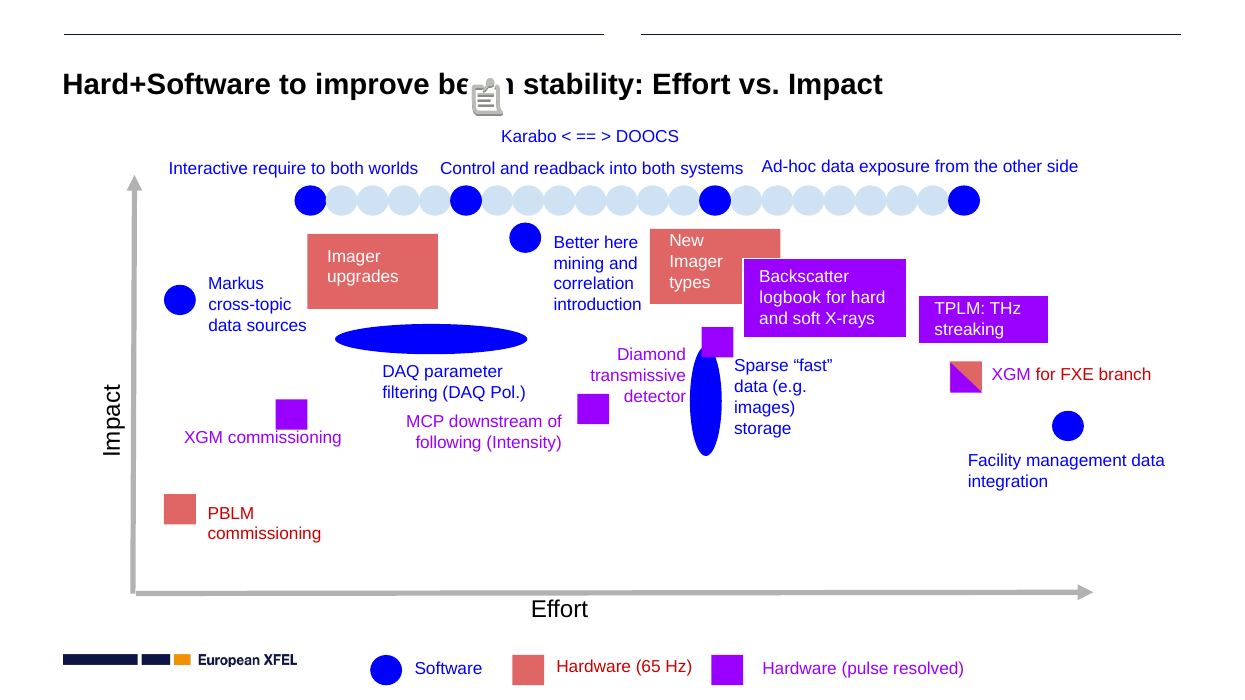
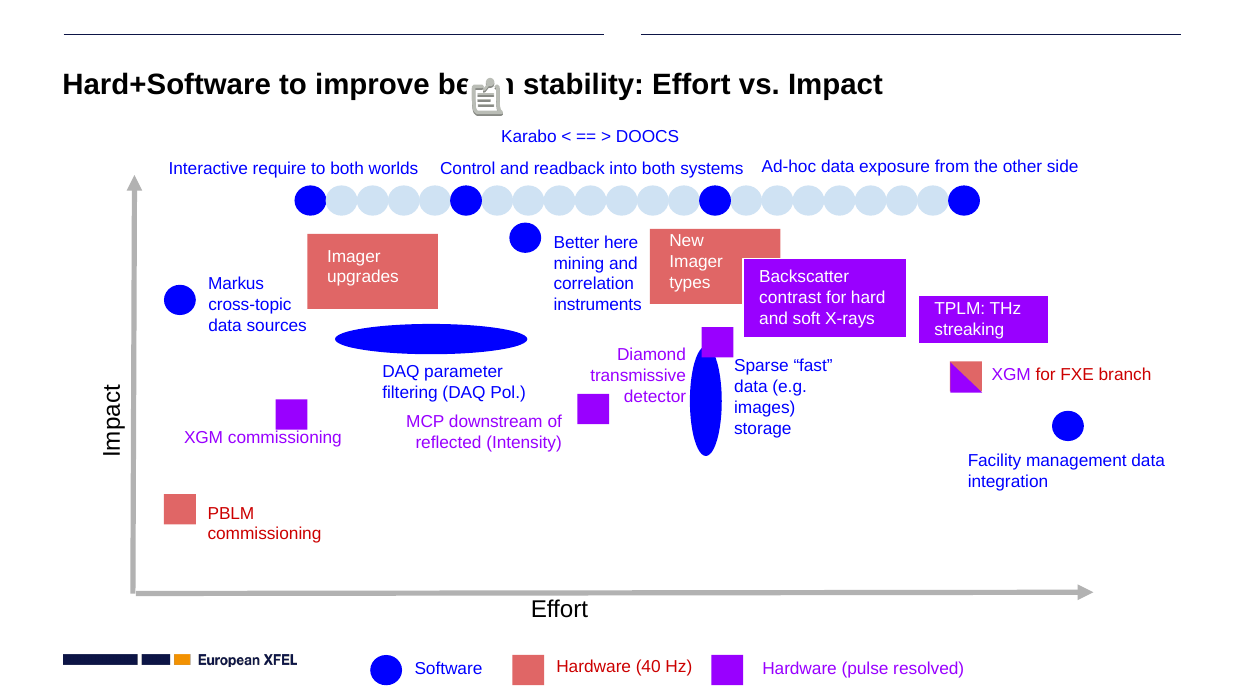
logbook: logbook -> contrast
introduction: introduction -> instruments
following: following -> reflected
65: 65 -> 40
